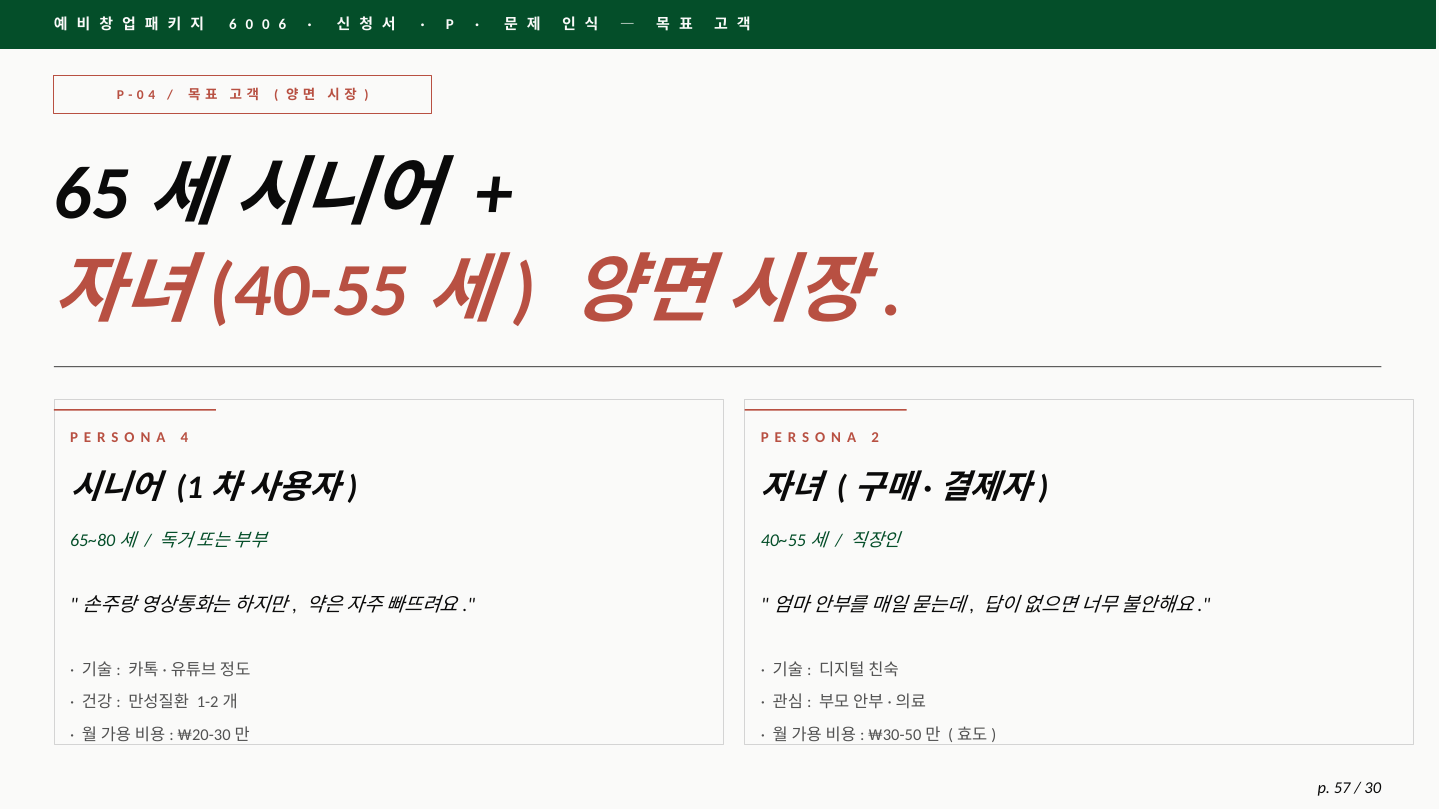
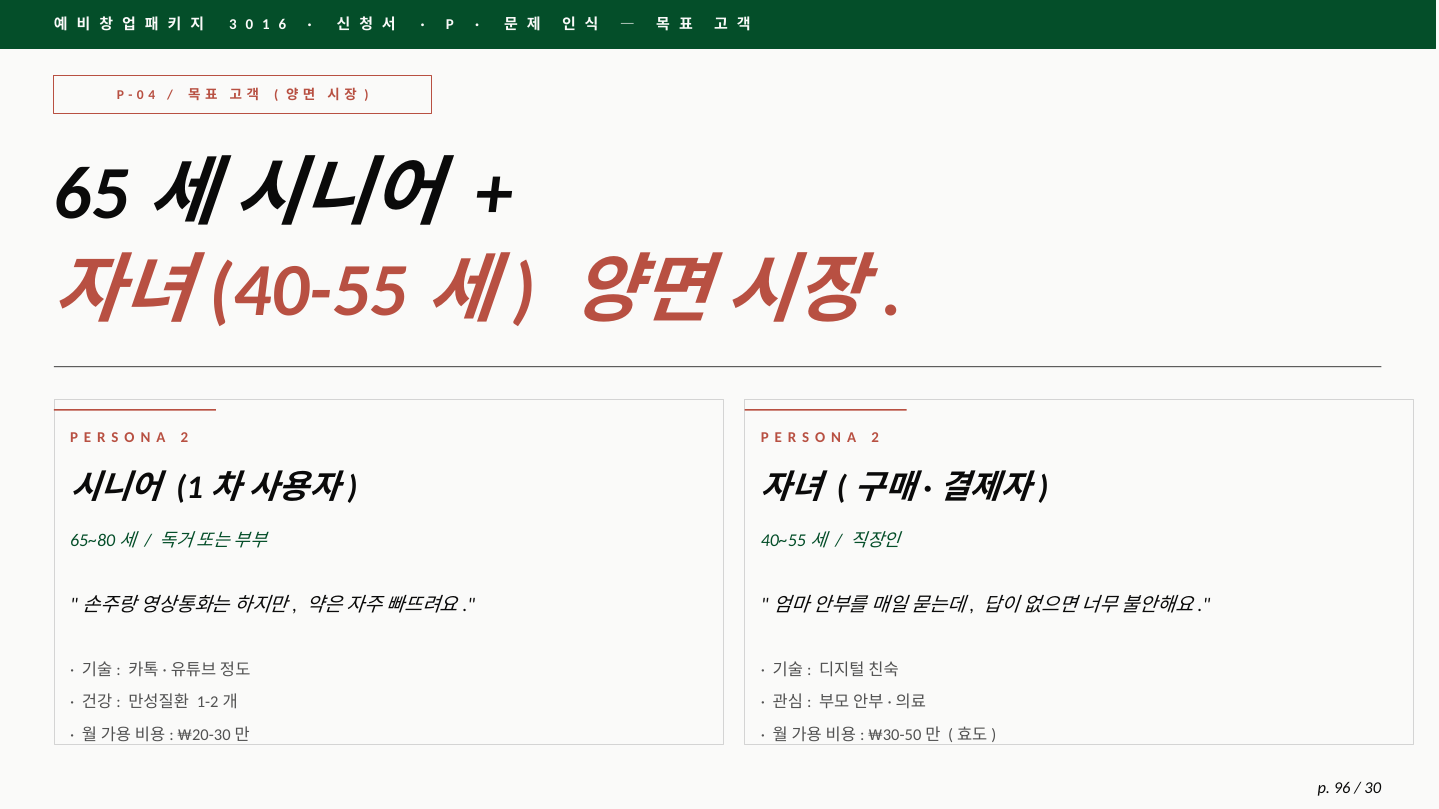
6 at (233, 25): 6 -> 3
0 at (266, 25): 0 -> 1
4 at (185, 438): 4 -> 2
57: 57 -> 96
